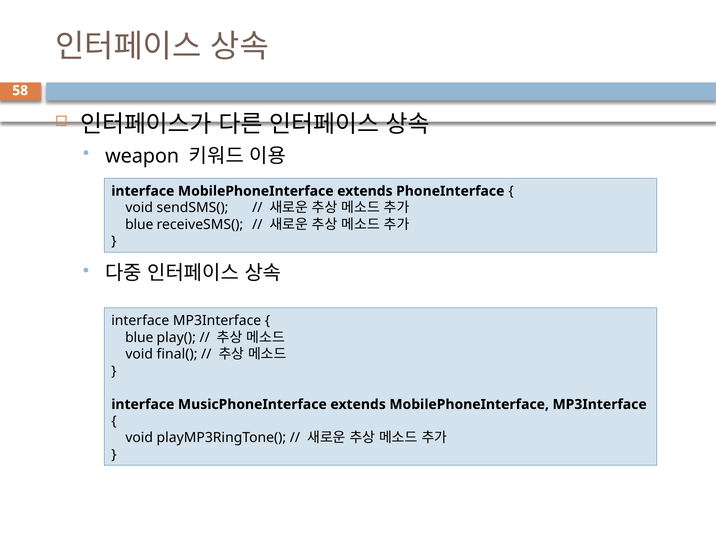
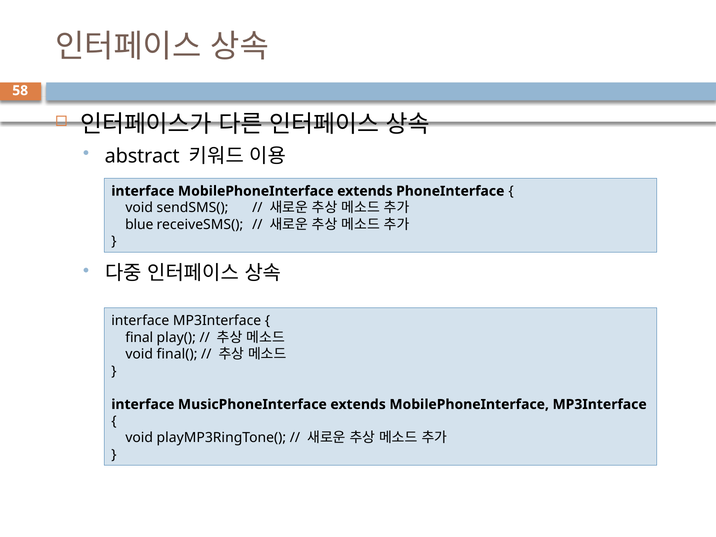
weapon: weapon -> abstract
blue at (139, 338): blue -> final
